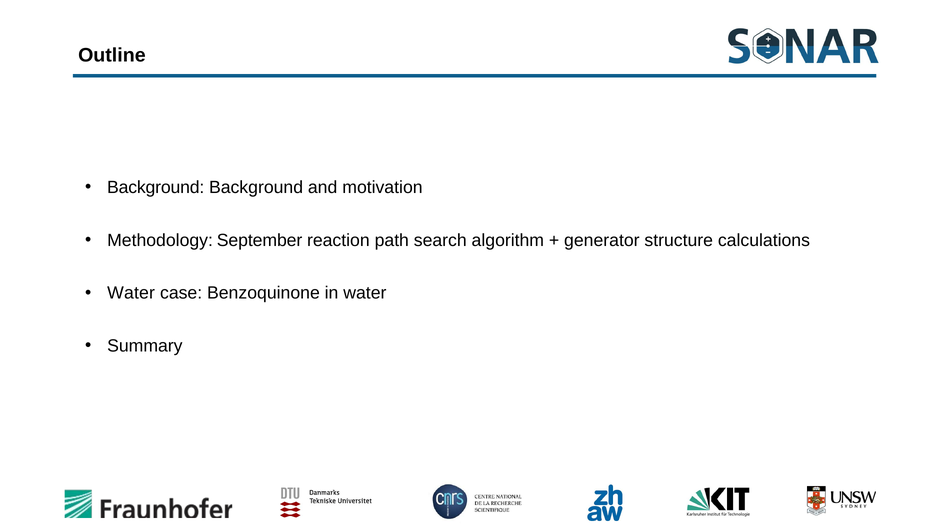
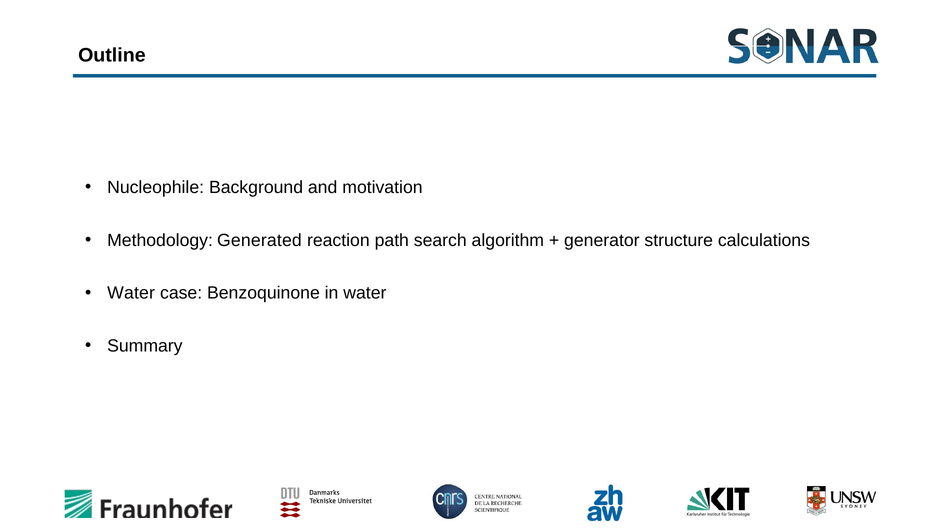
Background at (156, 187): Background -> Nucleophile
September: September -> Generated
